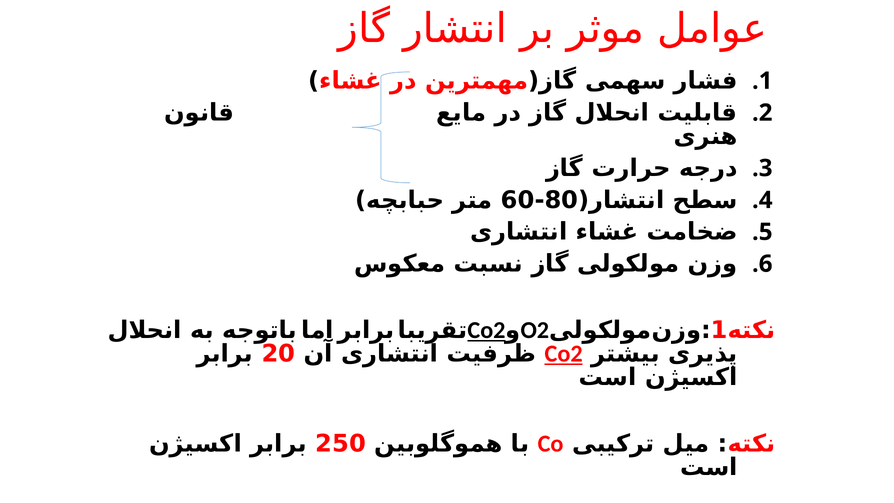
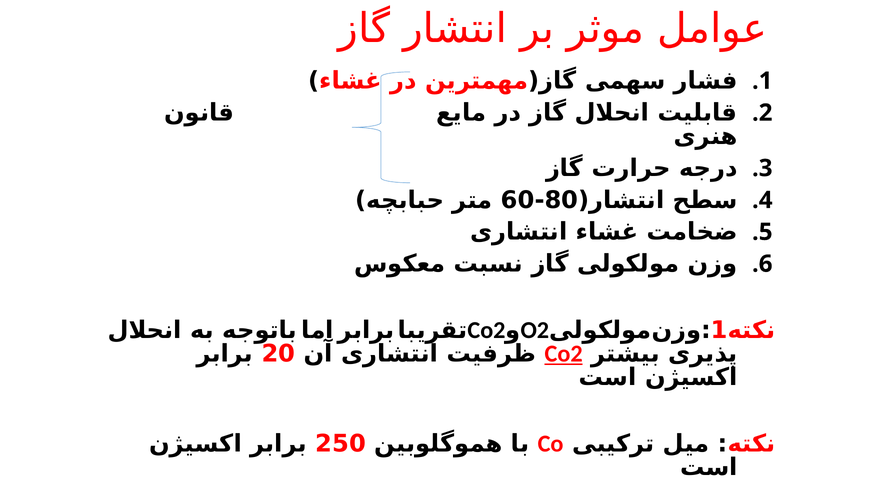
Co2 at (486, 330) underline: present -> none
